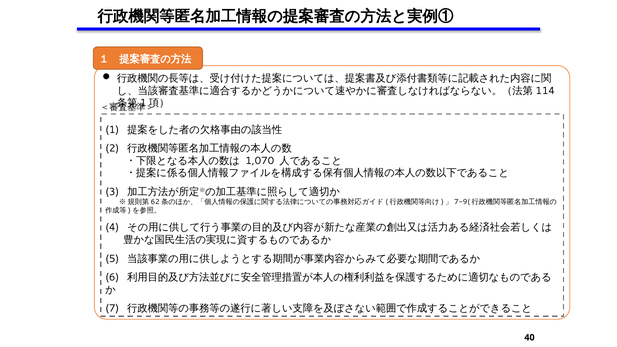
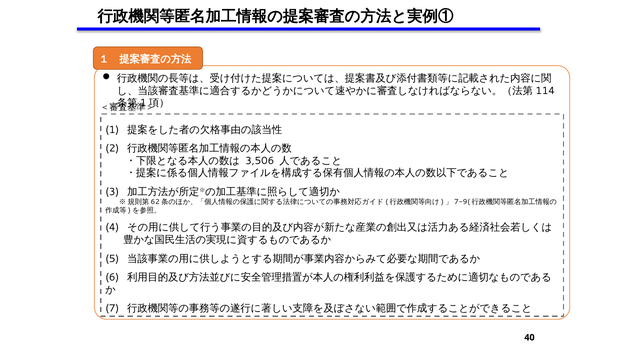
1,070: 1,070 -> 3,506
